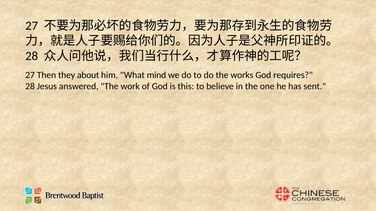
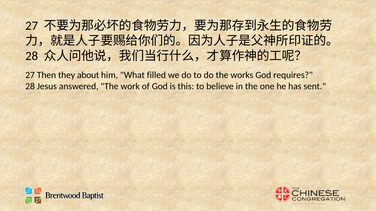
mind: mind -> filled
